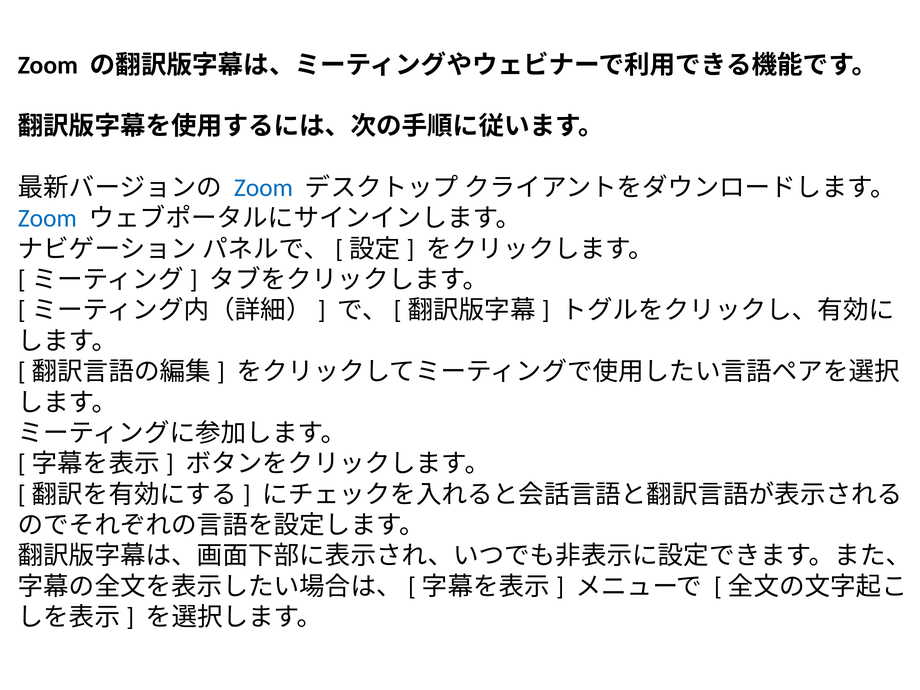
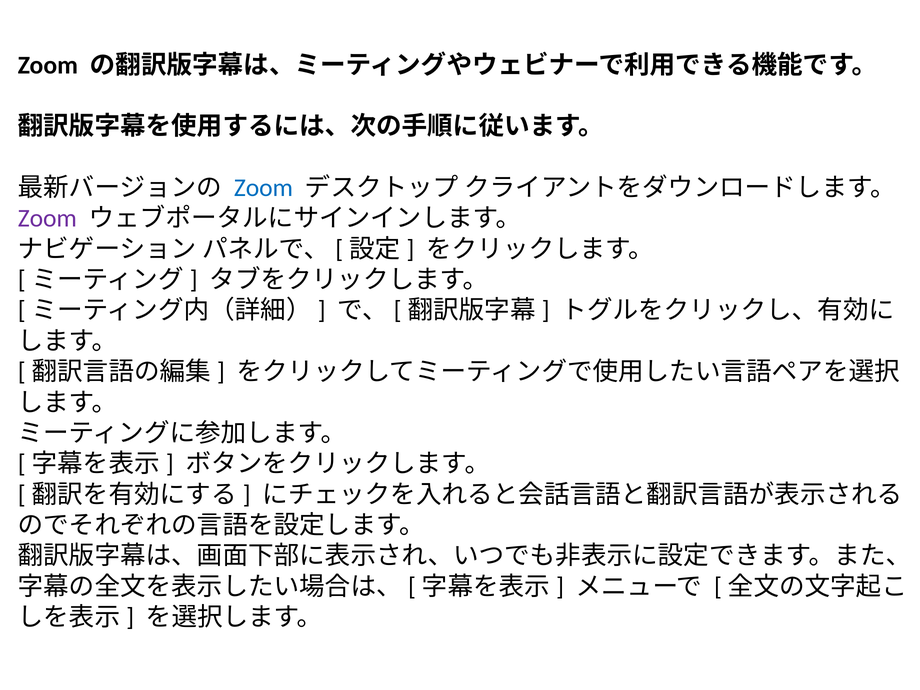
Zoom at (47, 219) colour: blue -> purple
